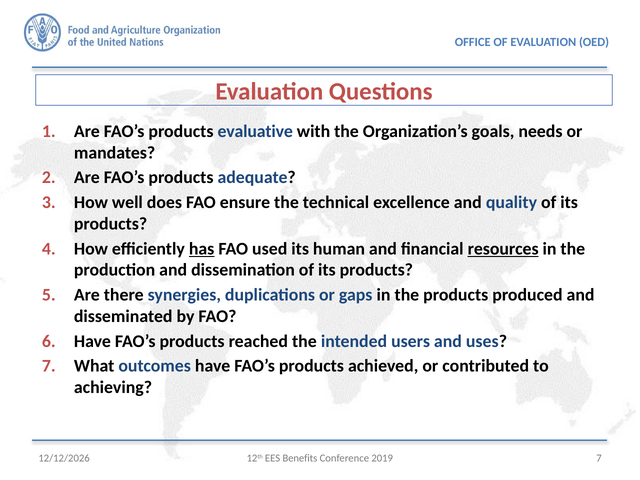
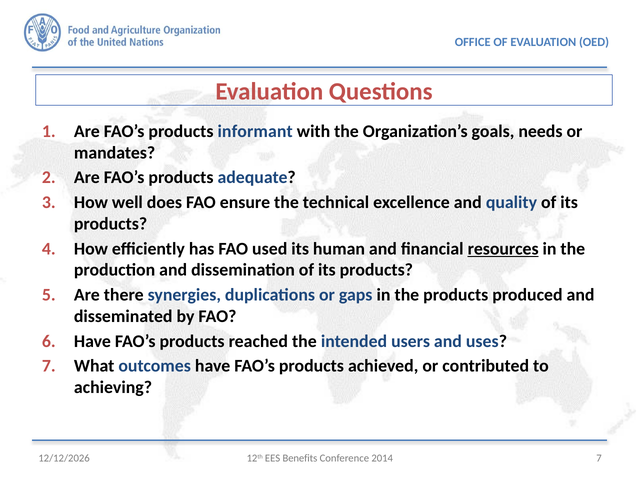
evaluative: evaluative -> informant
has underline: present -> none
2019: 2019 -> 2014
